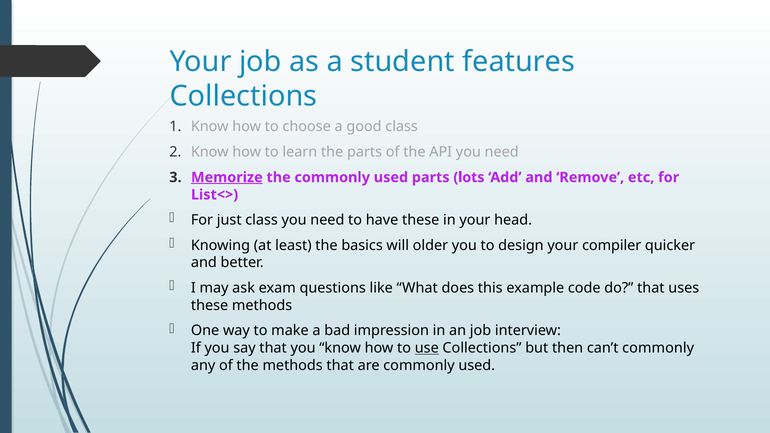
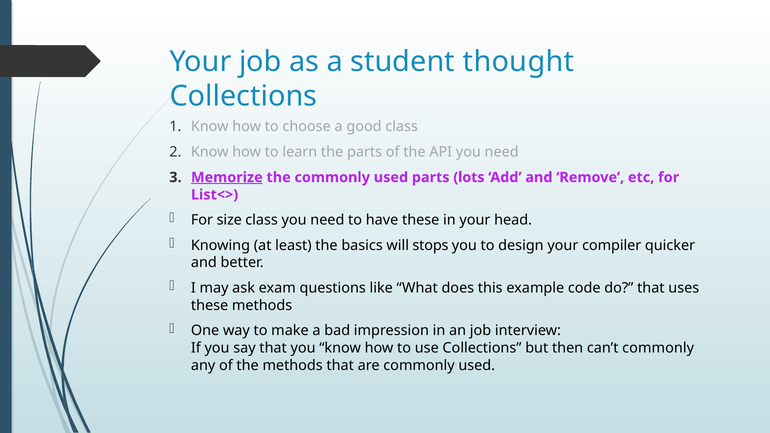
features: features -> thought
just: just -> size
older: older -> stops
use underline: present -> none
